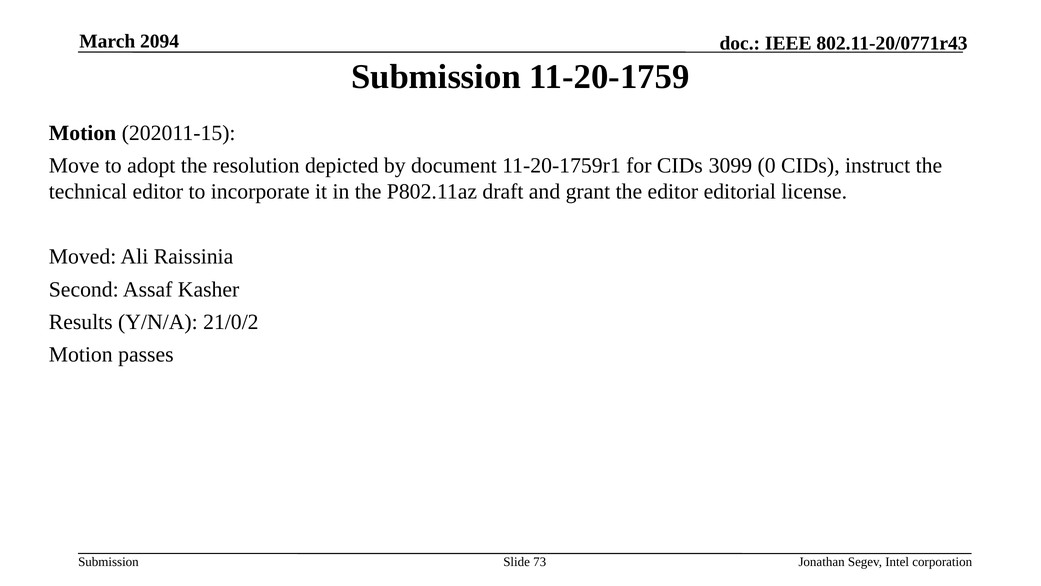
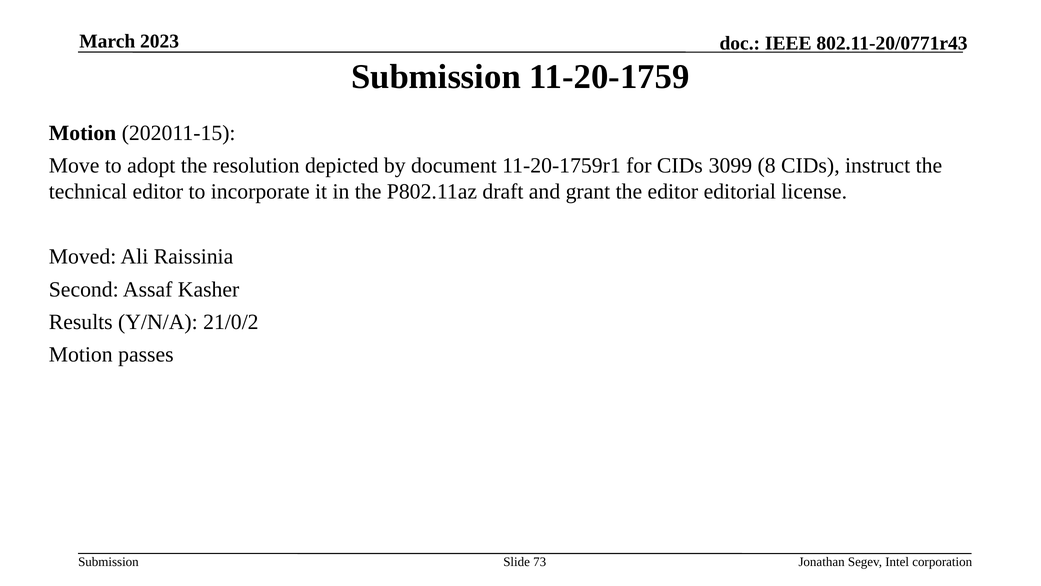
2094: 2094 -> 2023
0: 0 -> 8
